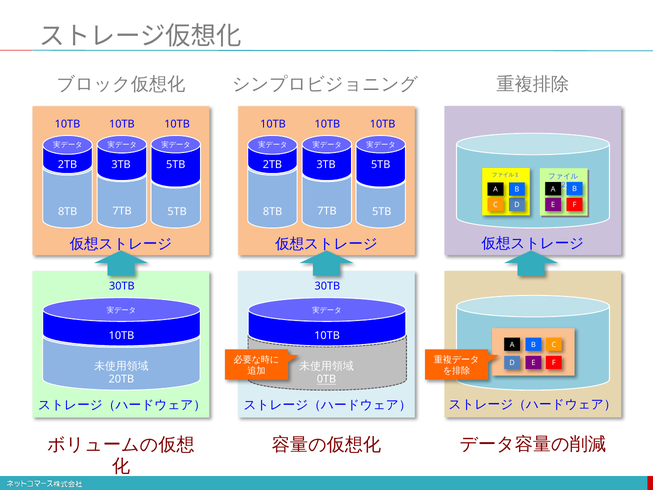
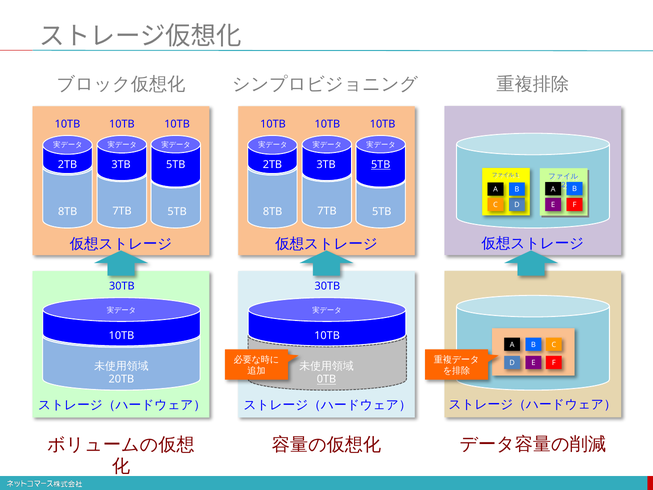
5TB at (381, 164) underline: none -> present
